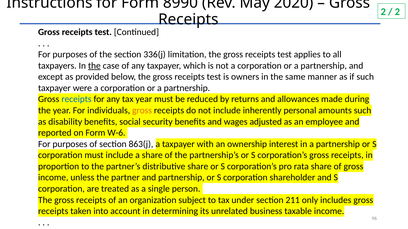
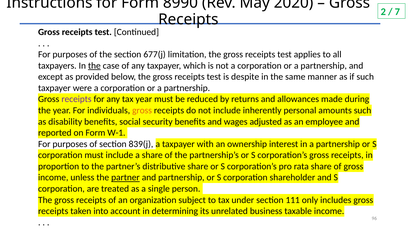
2 at (397, 12): 2 -> 7
336(j: 336(j -> 677(j
owners: owners -> despite
receipts at (76, 99) colour: blue -> purple
W-6: W-6 -> W-1
863(j: 863(j -> 839(j
partner underline: none -> present
211: 211 -> 111
